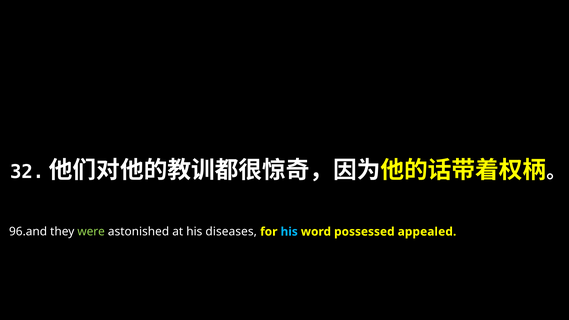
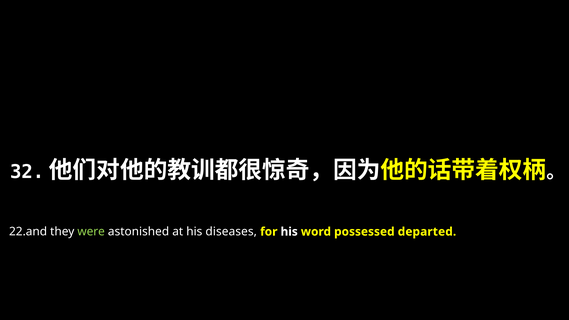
96.and: 96.and -> 22.and
his at (289, 232) colour: light blue -> white
appealed: appealed -> departed
